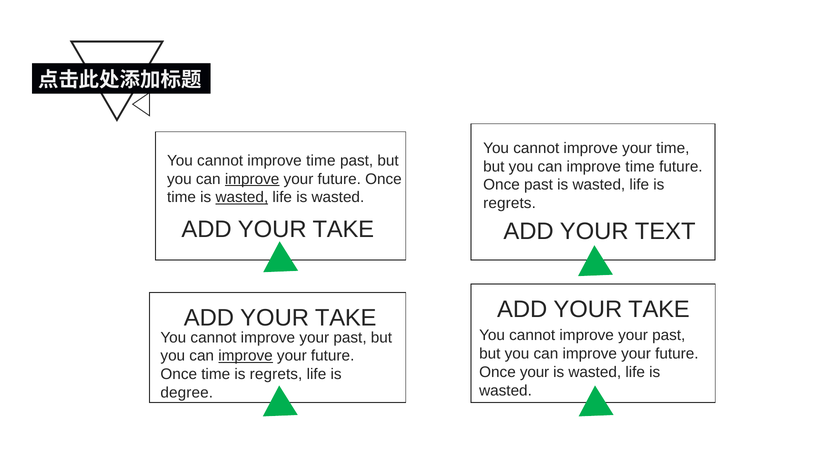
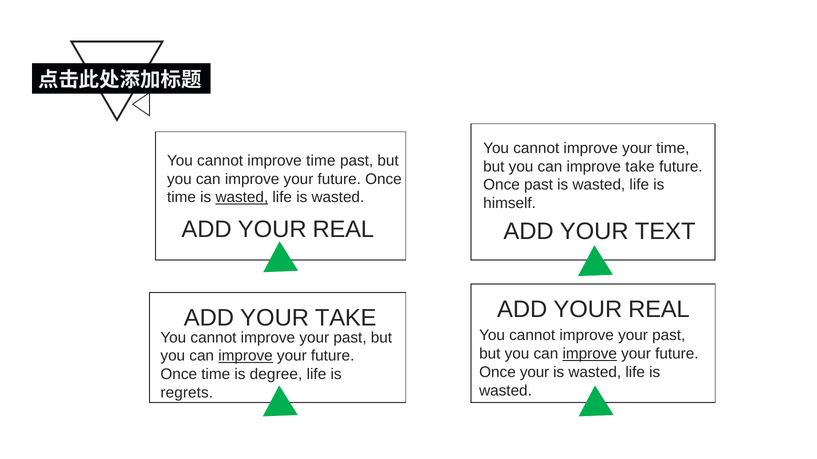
can improve time: time -> take
improve at (252, 179) underline: present -> none
regrets at (510, 203): regrets -> himself
TAKE at (343, 229): TAKE -> REAL
TAKE at (659, 310): TAKE -> REAL
improve at (590, 354) underline: none -> present
time is regrets: regrets -> degree
degree: degree -> regrets
